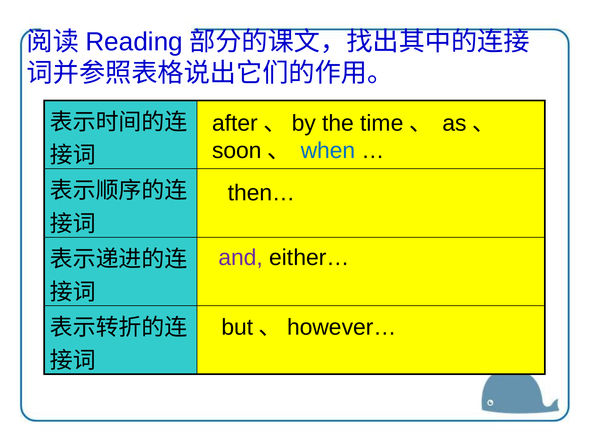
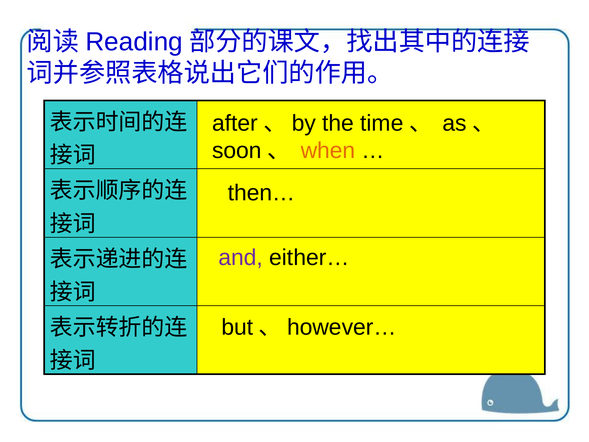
when colour: blue -> orange
